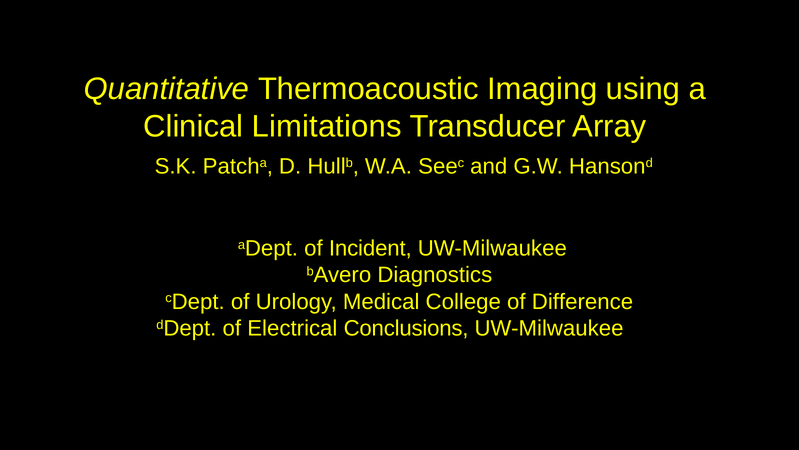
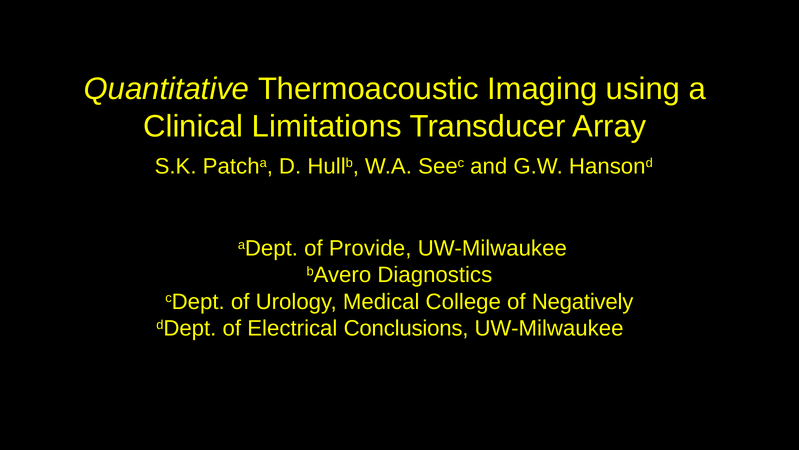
Incident: Incident -> Provide
Difference: Difference -> Negatively
